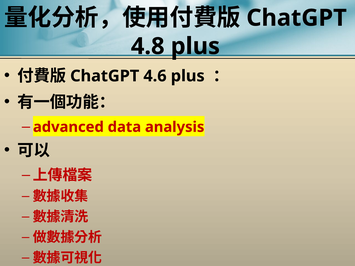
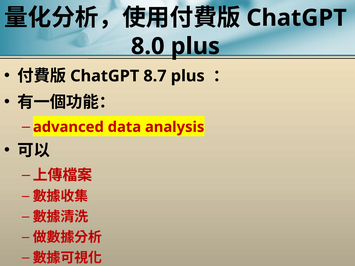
4.8: 4.8 -> 8.0
4.6: 4.6 -> 8.7
